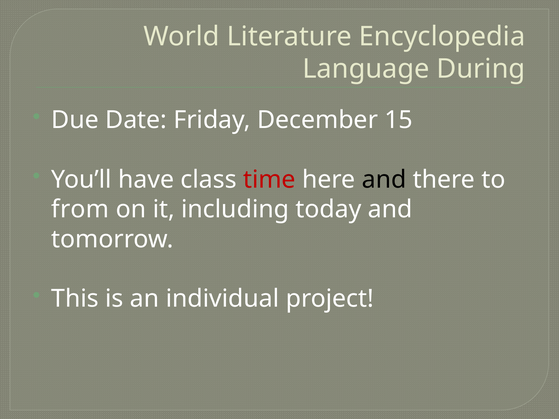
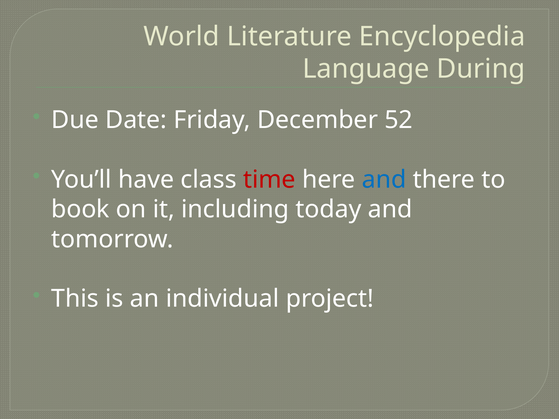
15: 15 -> 52
and at (384, 180) colour: black -> blue
from: from -> book
